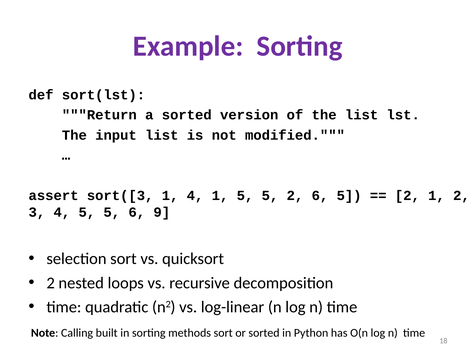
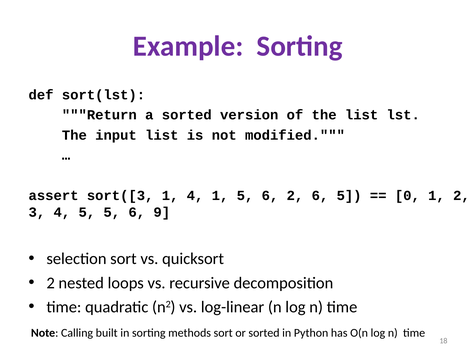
1 5 5: 5 -> 6
2 at (407, 195): 2 -> 0
